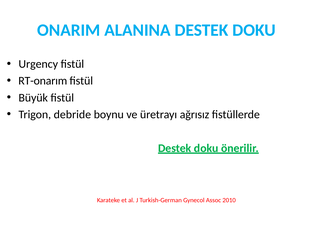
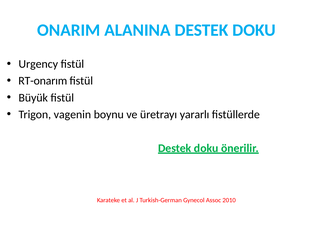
debride: debride -> vagenin
ağrısız: ağrısız -> yararlı
